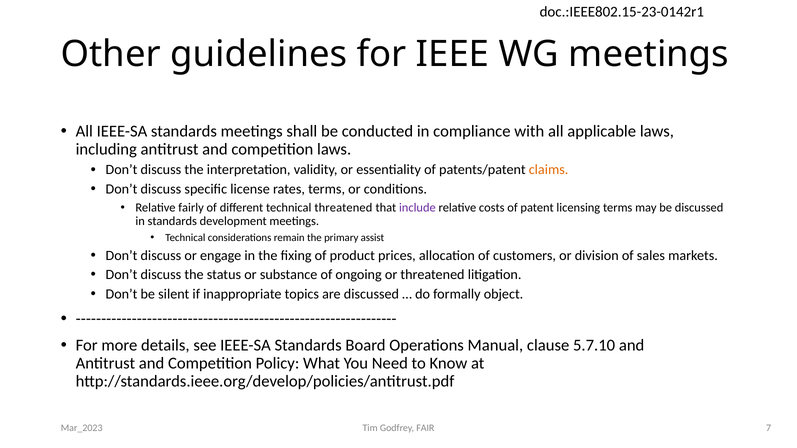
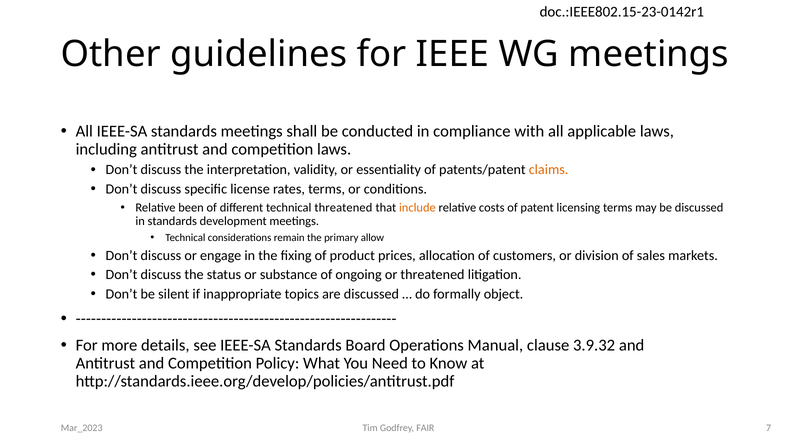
fairly: fairly -> been
include colour: purple -> orange
assist: assist -> allow
5.7.10: 5.7.10 -> 3.9.32
